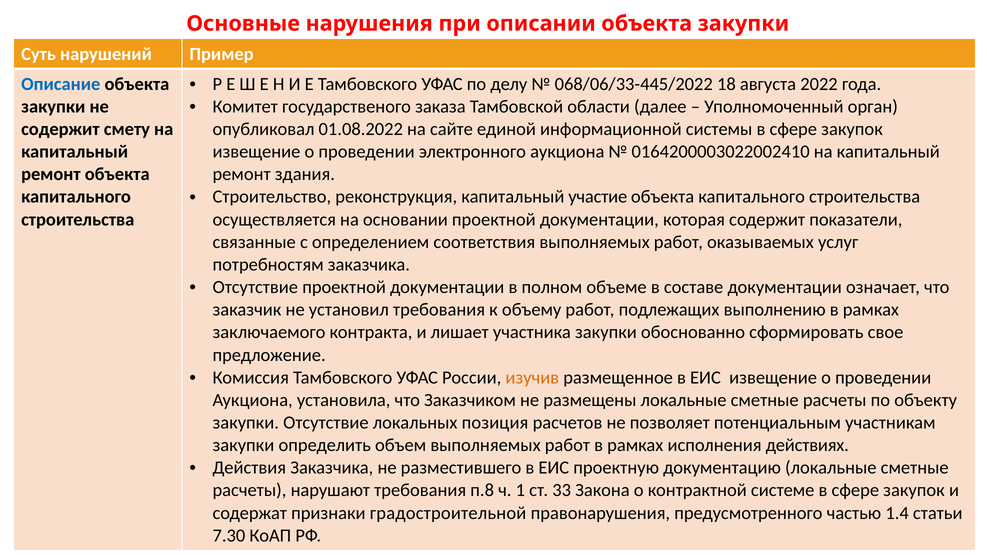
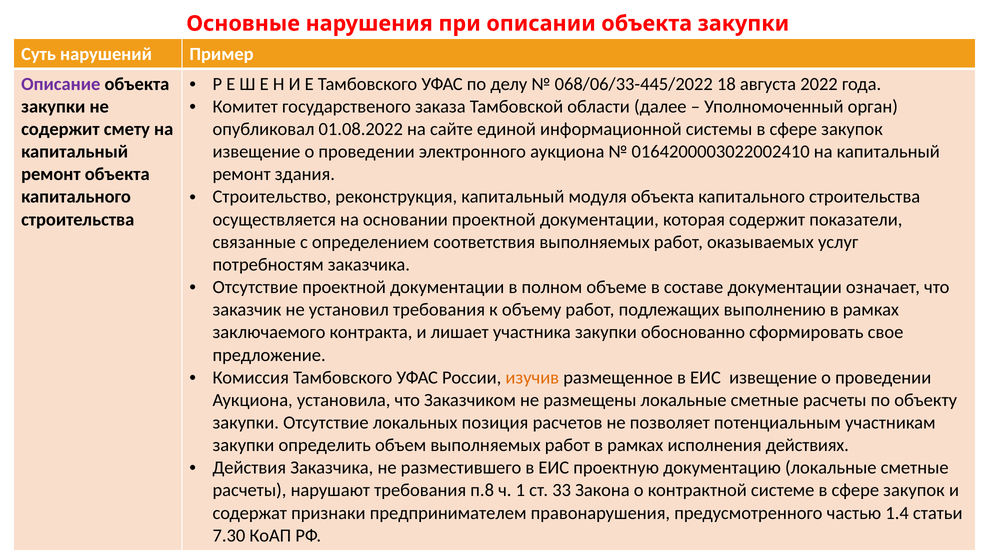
Описание colour: blue -> purple
участие: участие -> модуля
градостроительной: градостроительной -> предпринимателем
